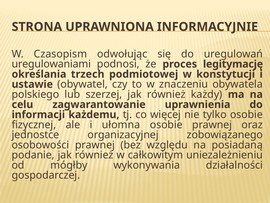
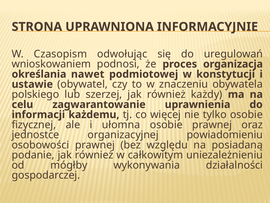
uregulowaniami: uregulowaniami -> wnioskowaniem
legitymację: legitymację -> organizacja
trzech: trzech -> nawet
zobowiązanego: zobowiązanego -> powiadomieniu
